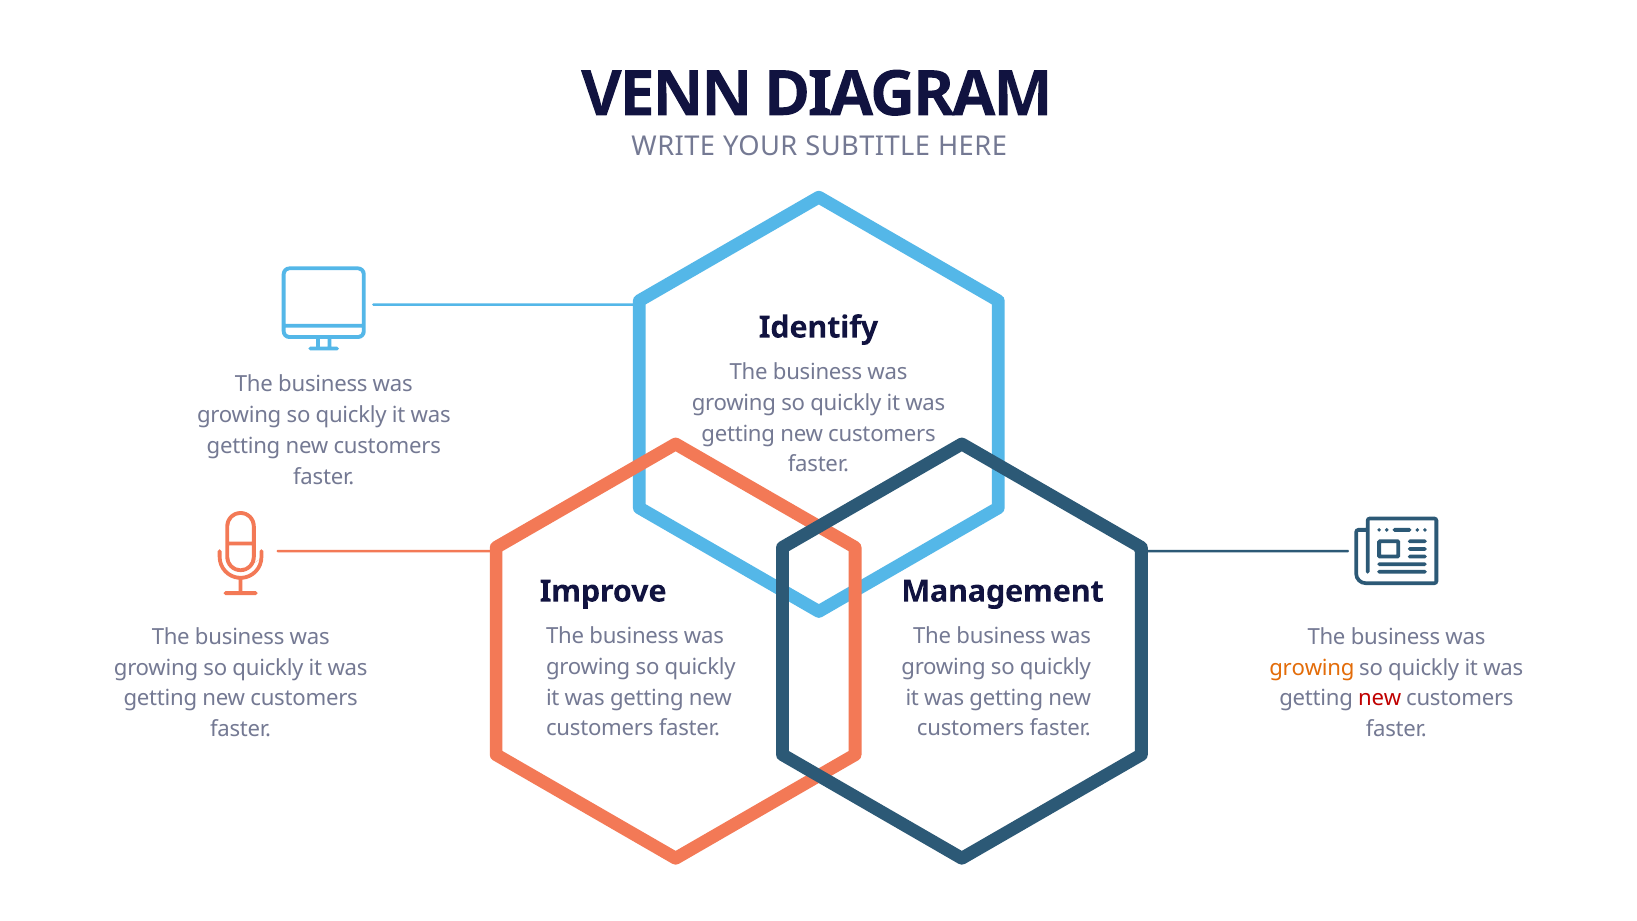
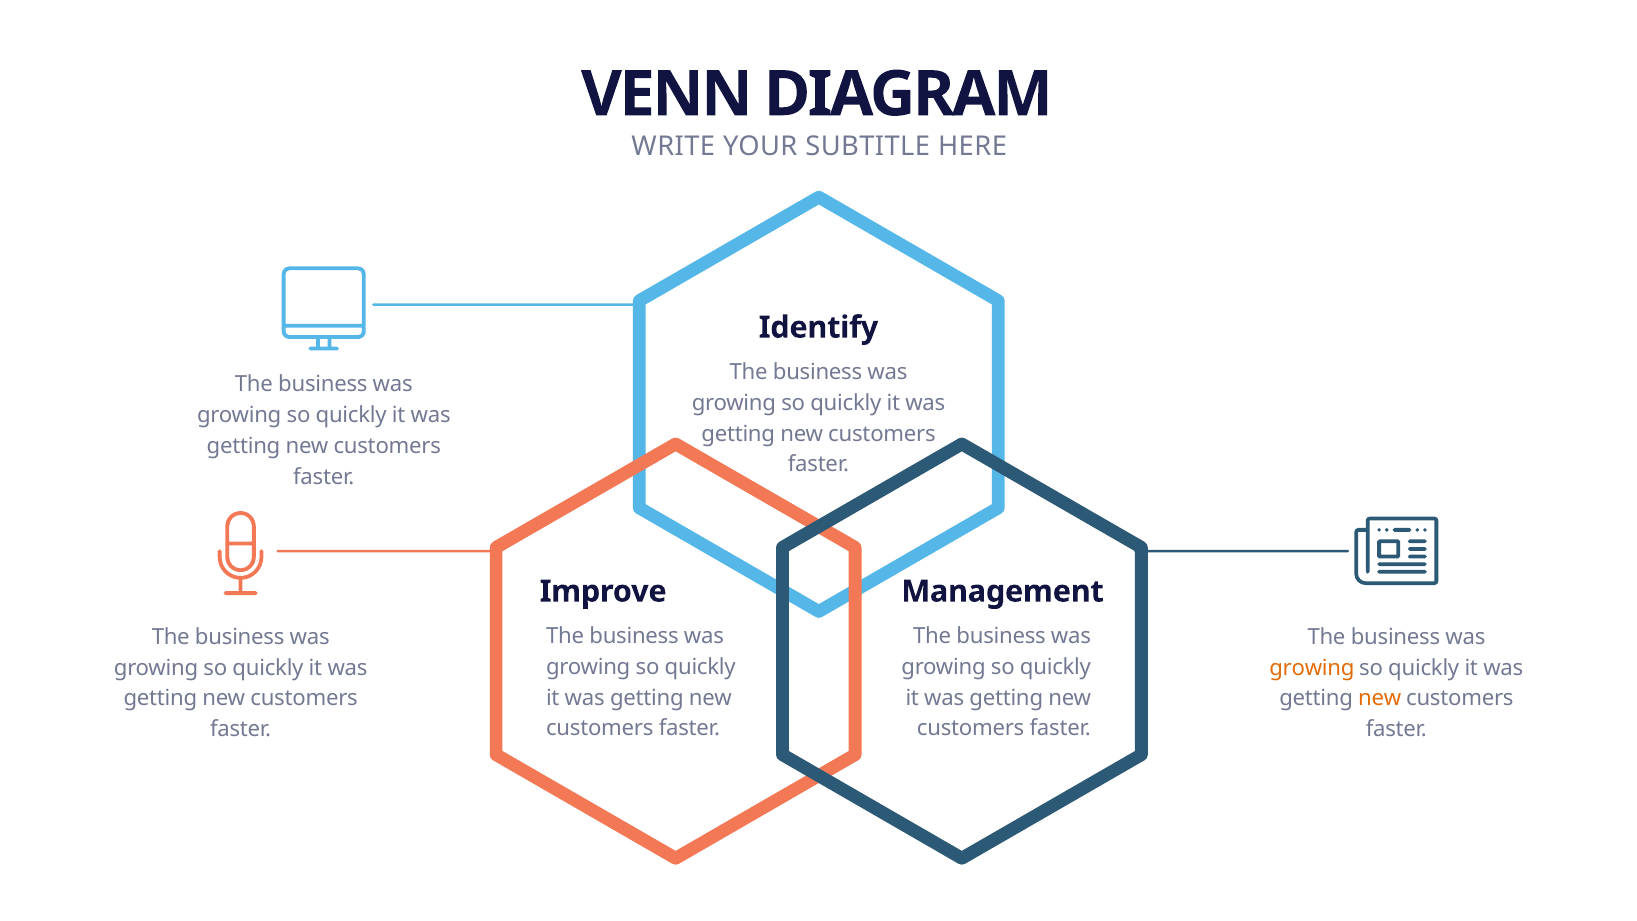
new at (1380, 698) colour: red -> orange
